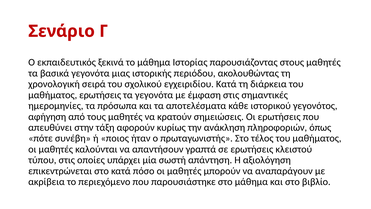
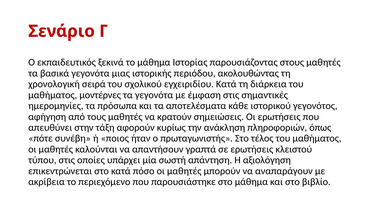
μαθήματος ερωτήσεις: ερωτήσεις -> μοντέρνες
